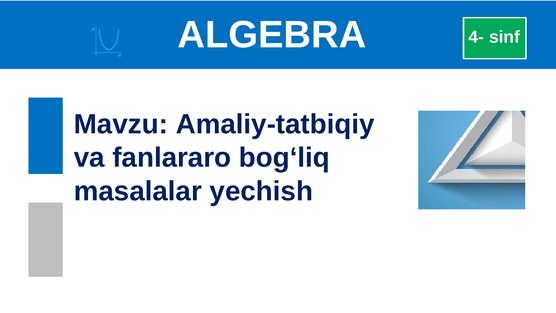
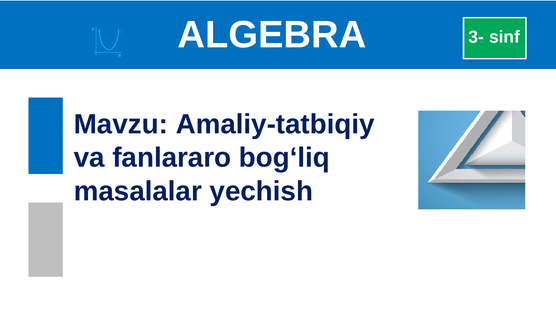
4-: 4- -> 3-
